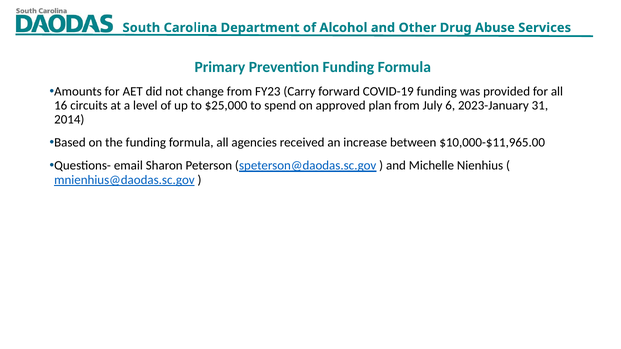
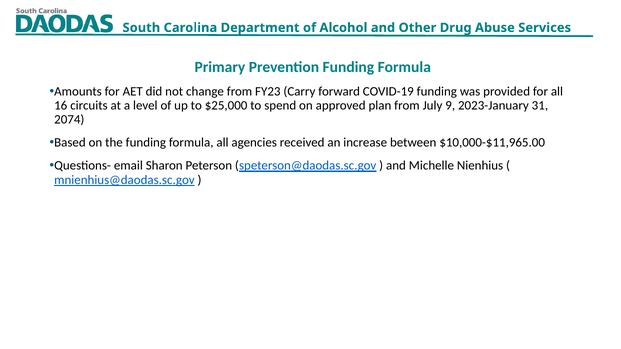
6: 6 -> 9
2014: 2014 -> 2074
